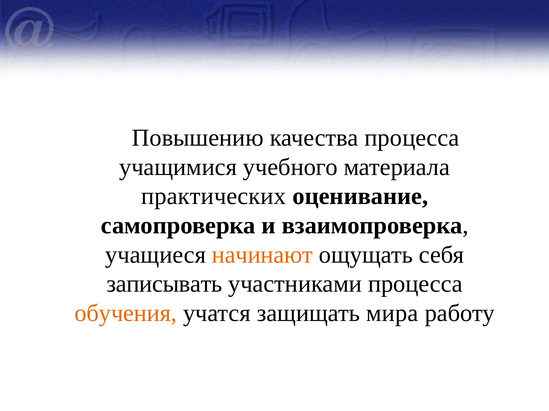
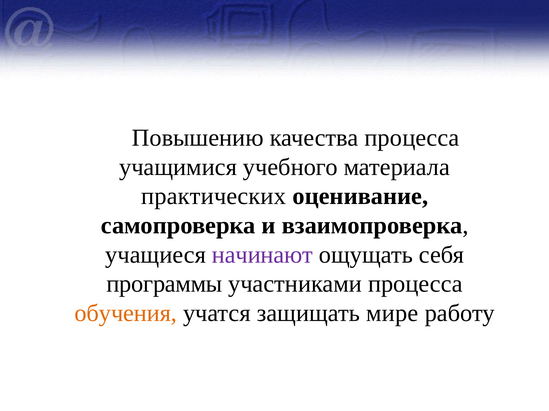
начинают colour: orange -> purple
записывать: записывать -> программы
мира: мира -> мире
